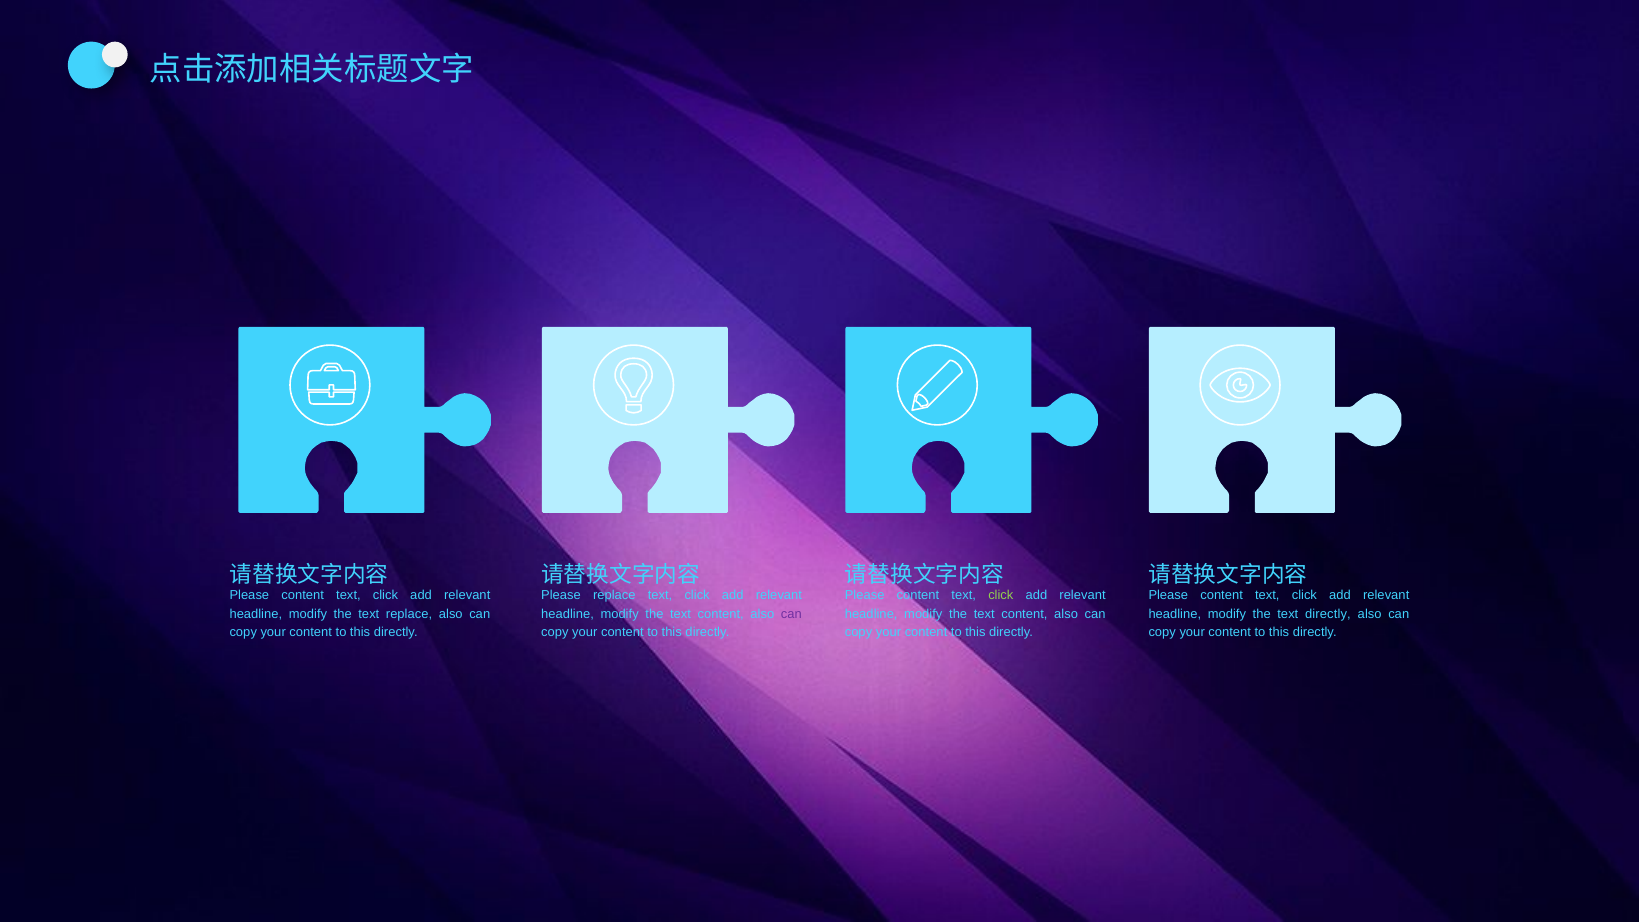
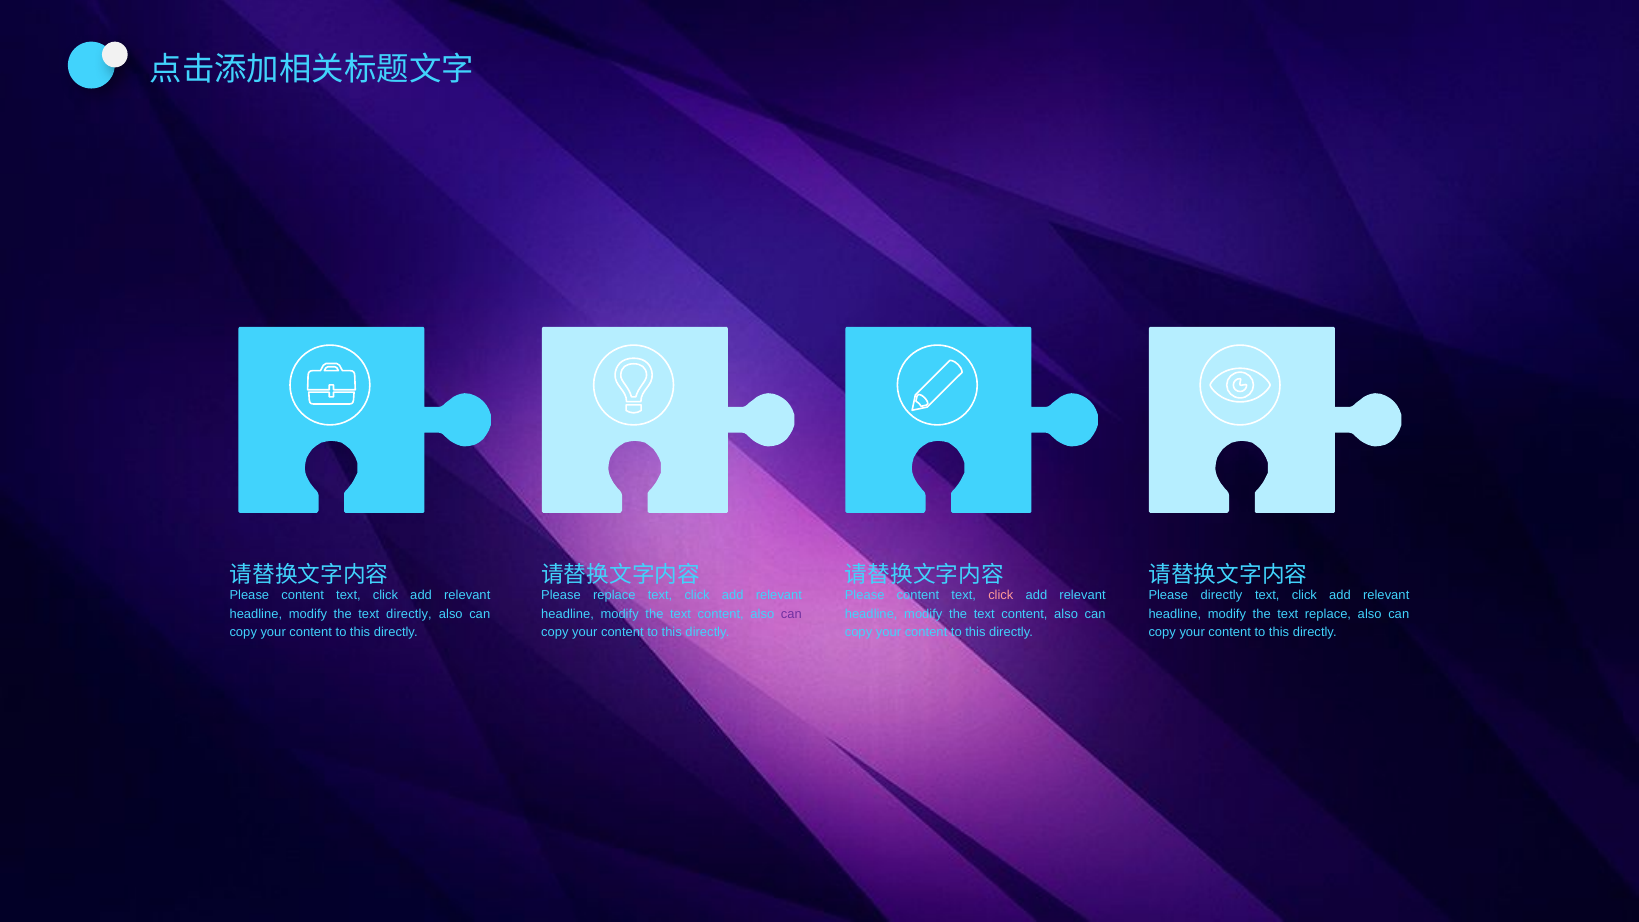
click at (1001, 595) colour: light green -> pink
content at (1222, 595): content -> directly
text replace: replace -> directly
text directly: directly -> replace
